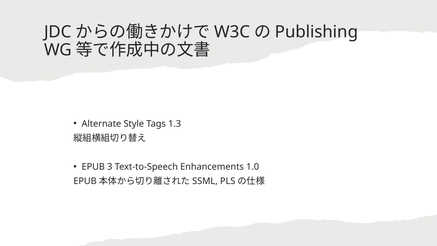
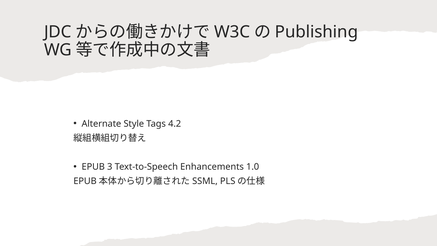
1.3: 1.3 -> 4.2
